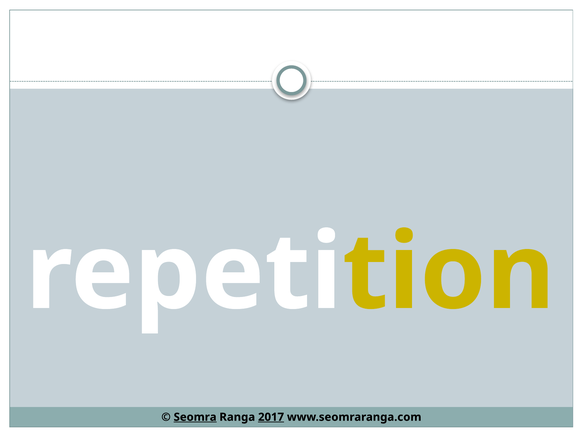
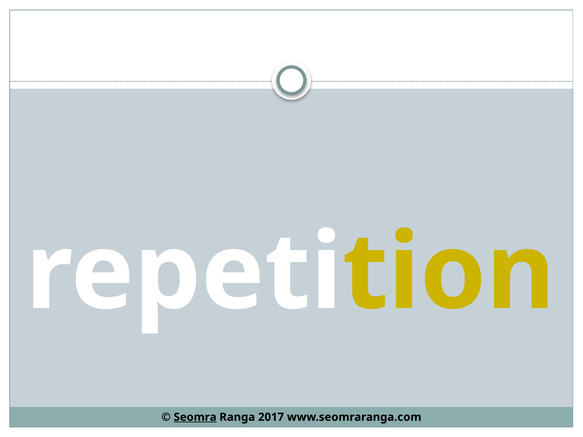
2017 underline: present -> none
